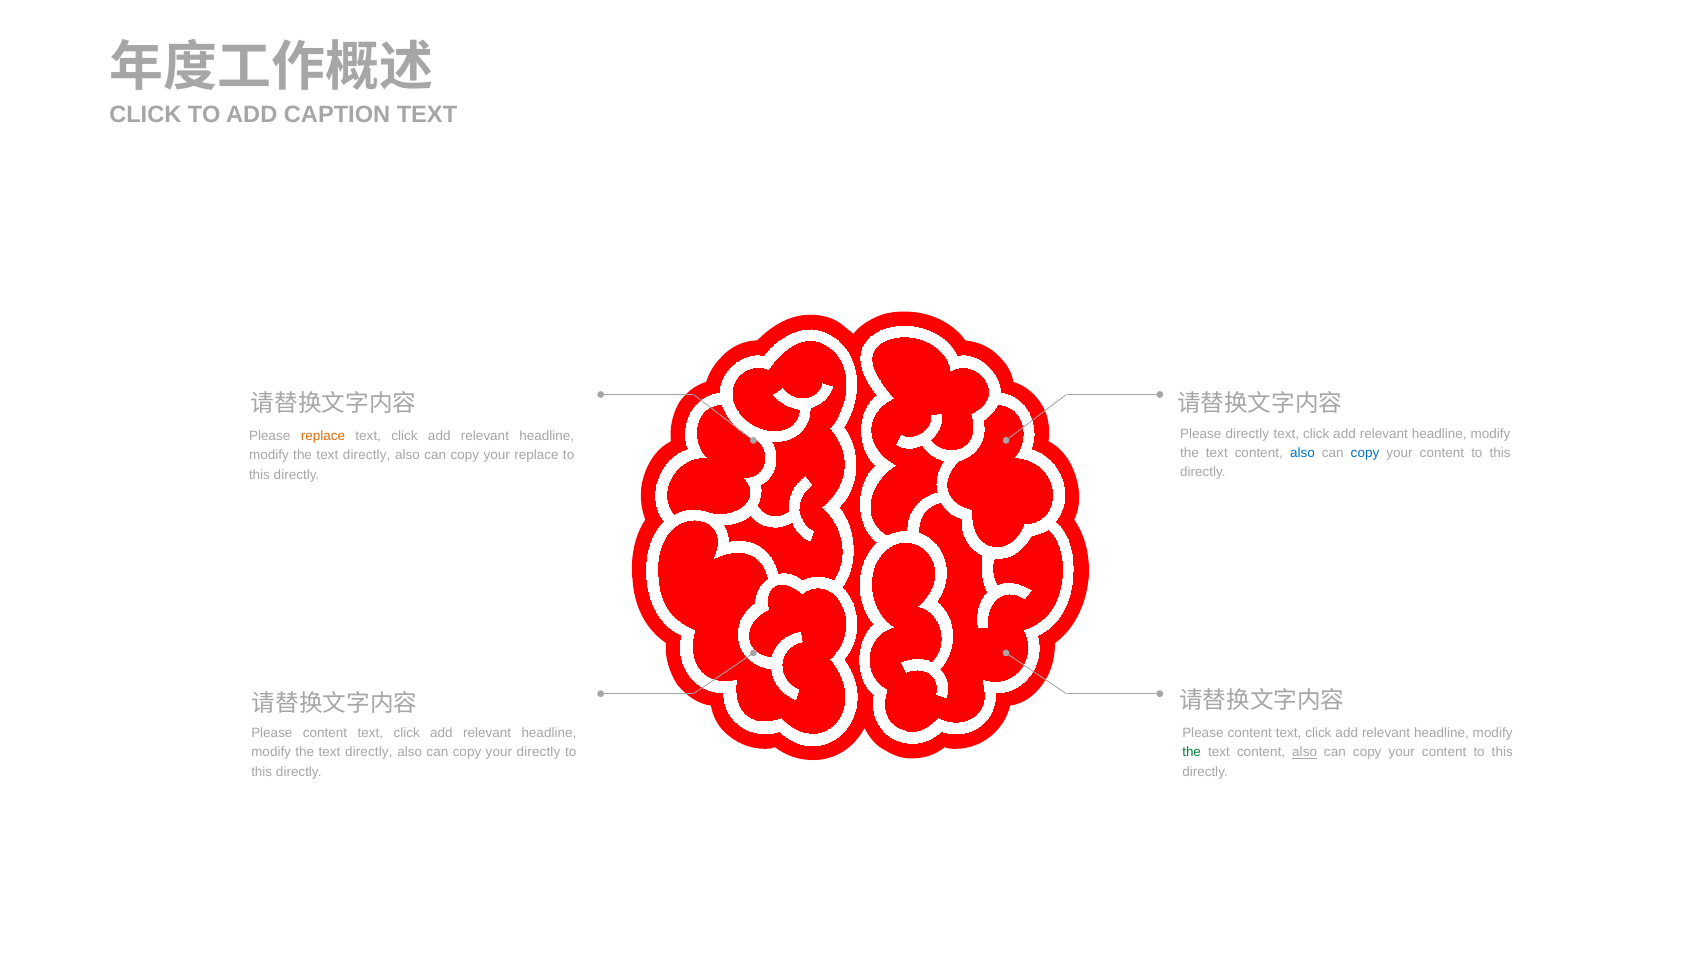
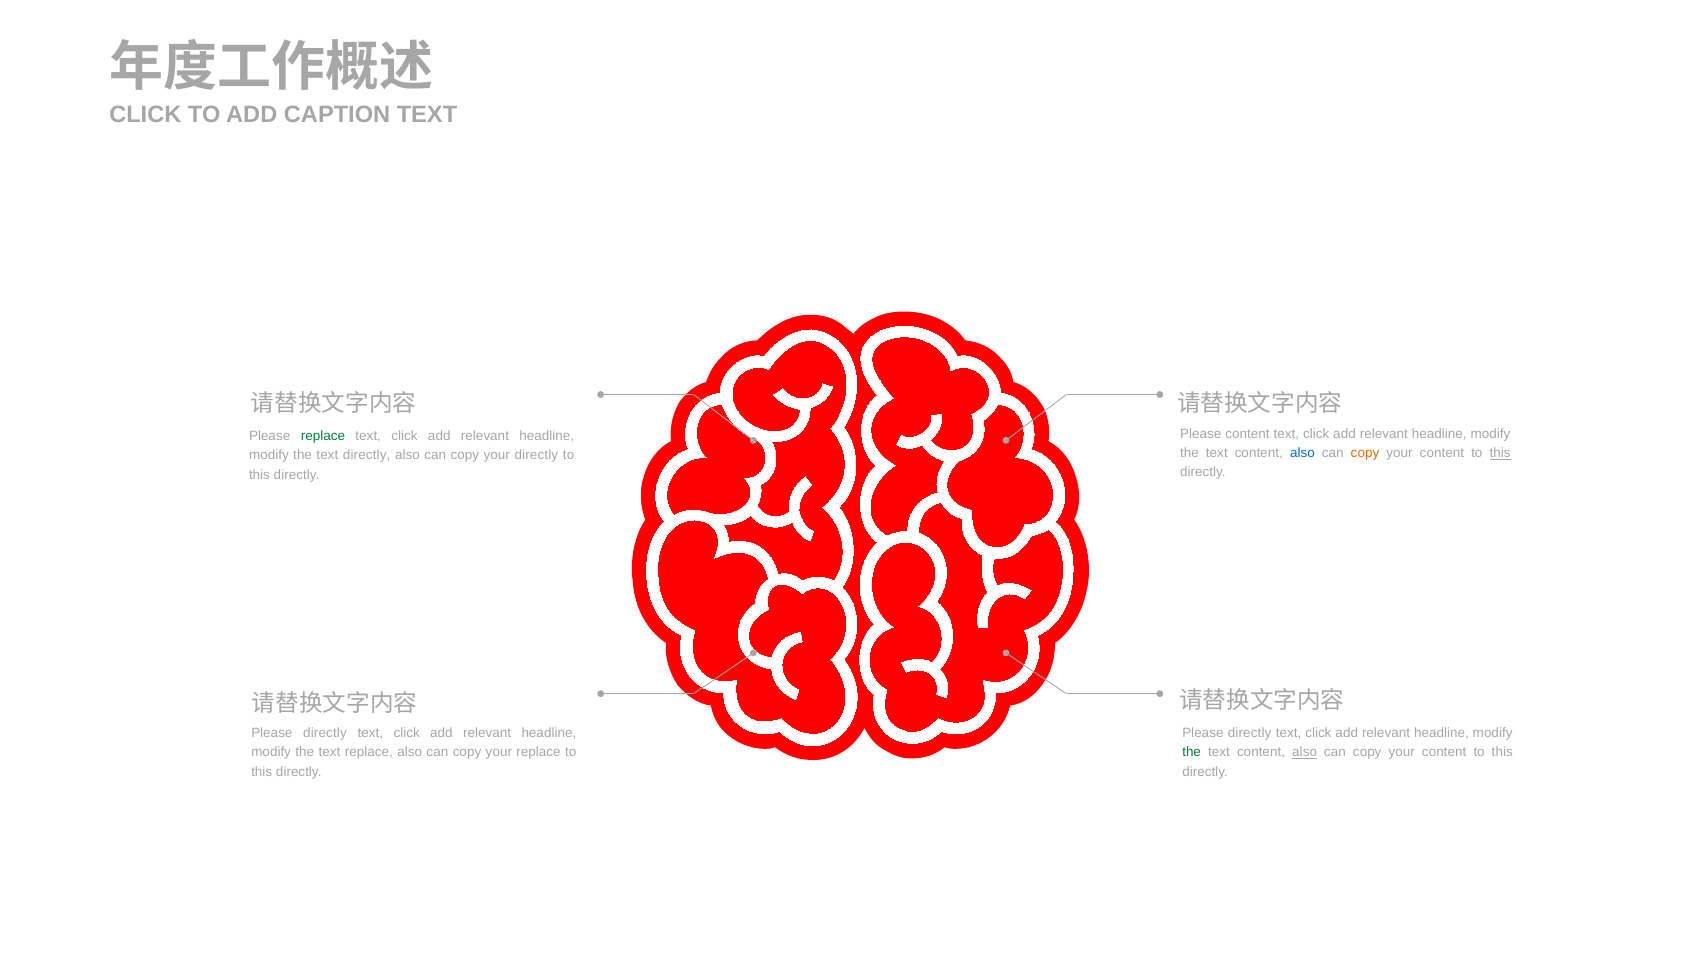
Please directly: directly -> content
replace at (323, 436) colour: orange -> green
copy at (1365, 453) colour: blue -> orange
this at (1500, 453) underline: none -> present
your replace: replace -> directly
content at (325, 733): content -> directly
content at (1250, 733): content -> directly
directly at (369, 752): directly -> replace
your directly: directly -> replace
